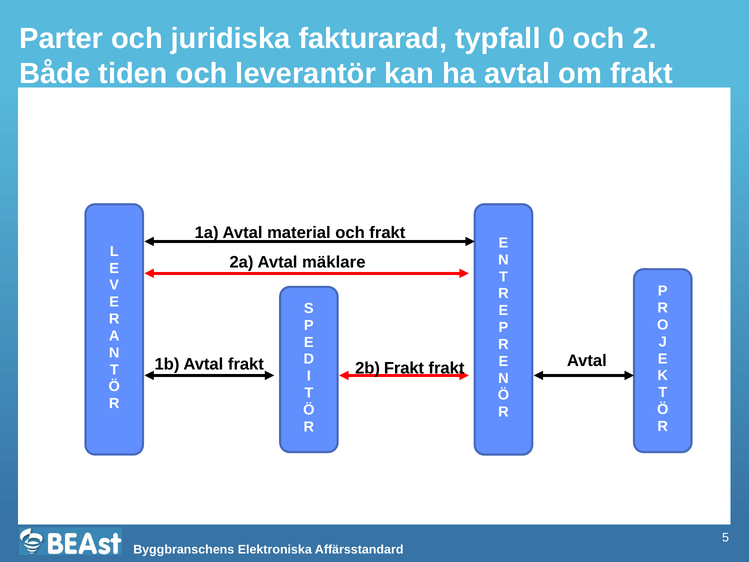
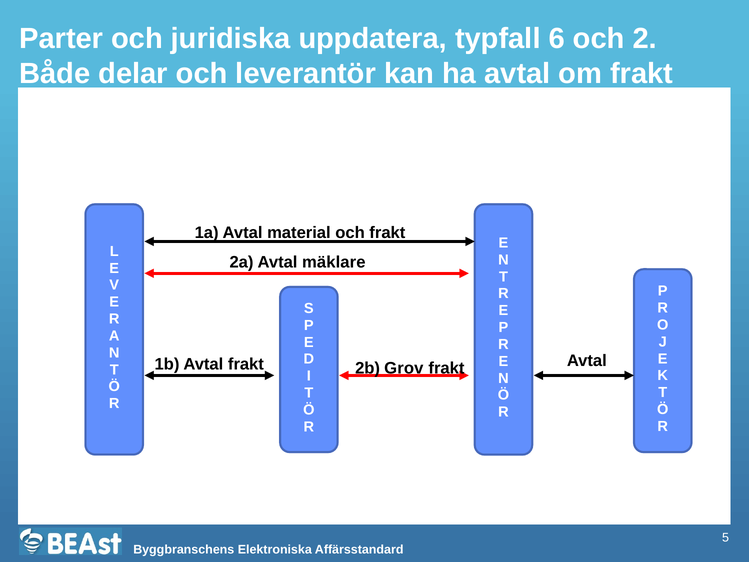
fakturarad: fakturarad -> uppdatera
0: 0 -> 6
tiden: tiden -> delar
2b Frakt: Frakt -> Grov
